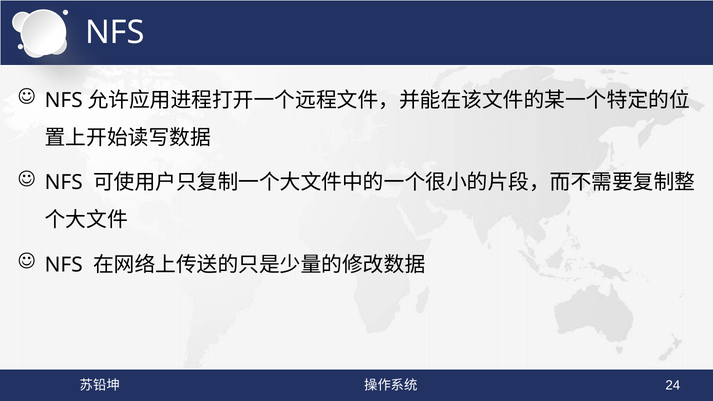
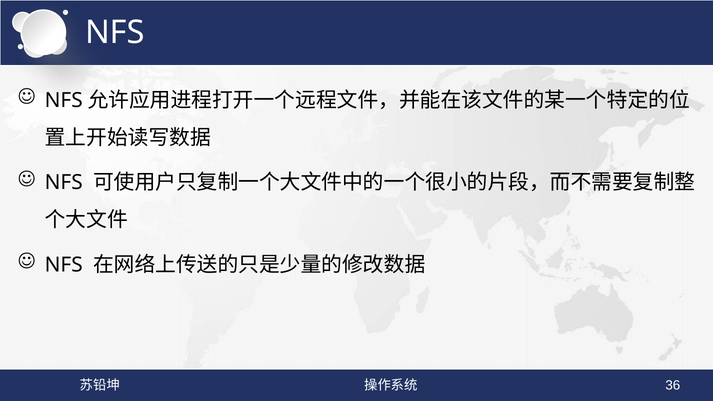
24: 24 -> 36
